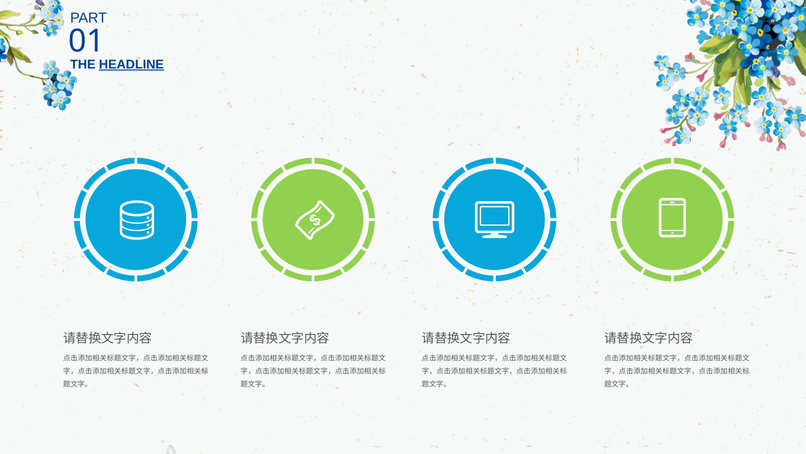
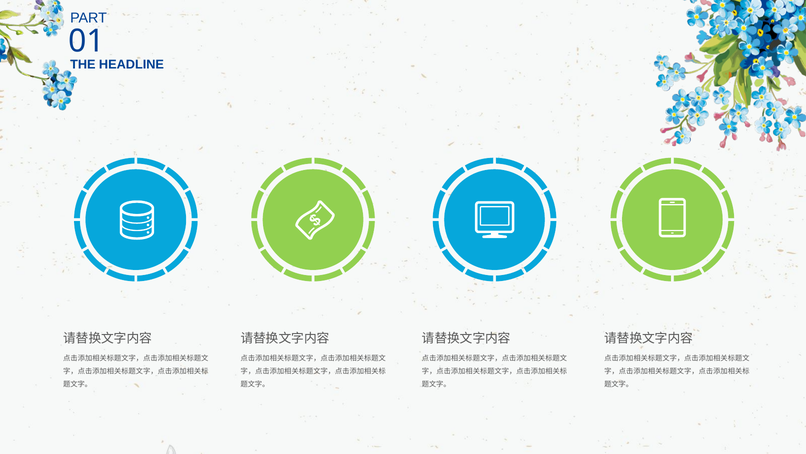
HEADLINE underline: present -> none
